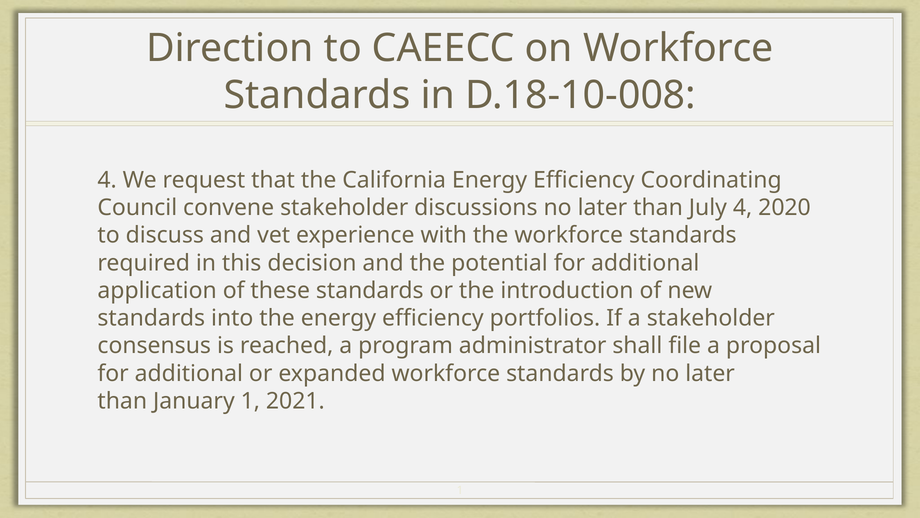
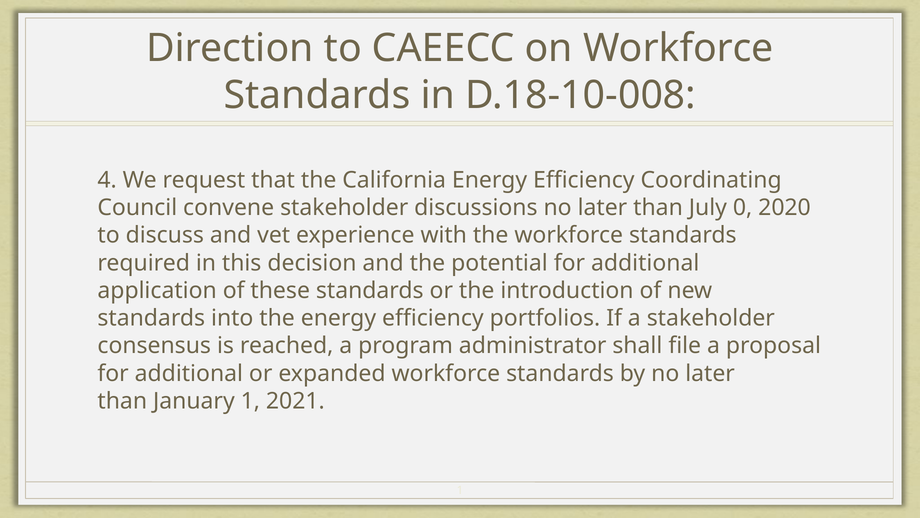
July 4: 4 -> 0
